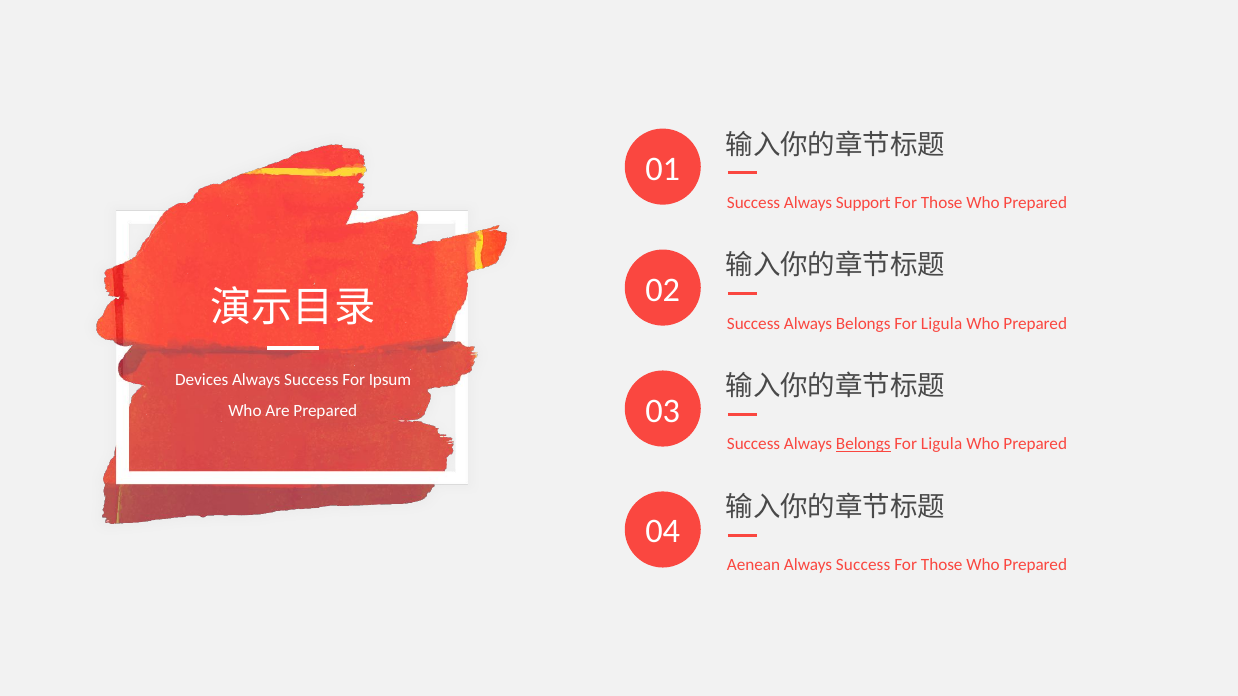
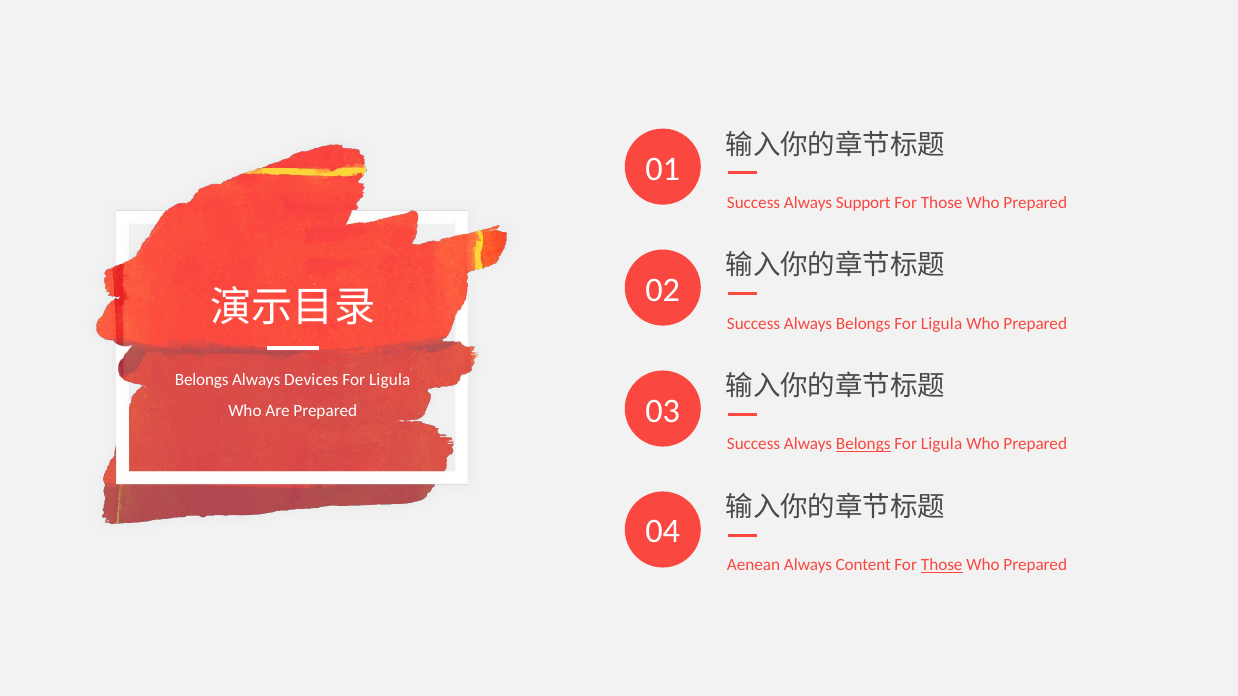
Devices at (202, 380): Devices -> Belongs
Success at (311, 380): Success -> Devices
Ipsum at (390, 380): Ipsum -> Ligula
Success at (863, 566): Success -> Content
Those at (942, 566) underline: none -> present
